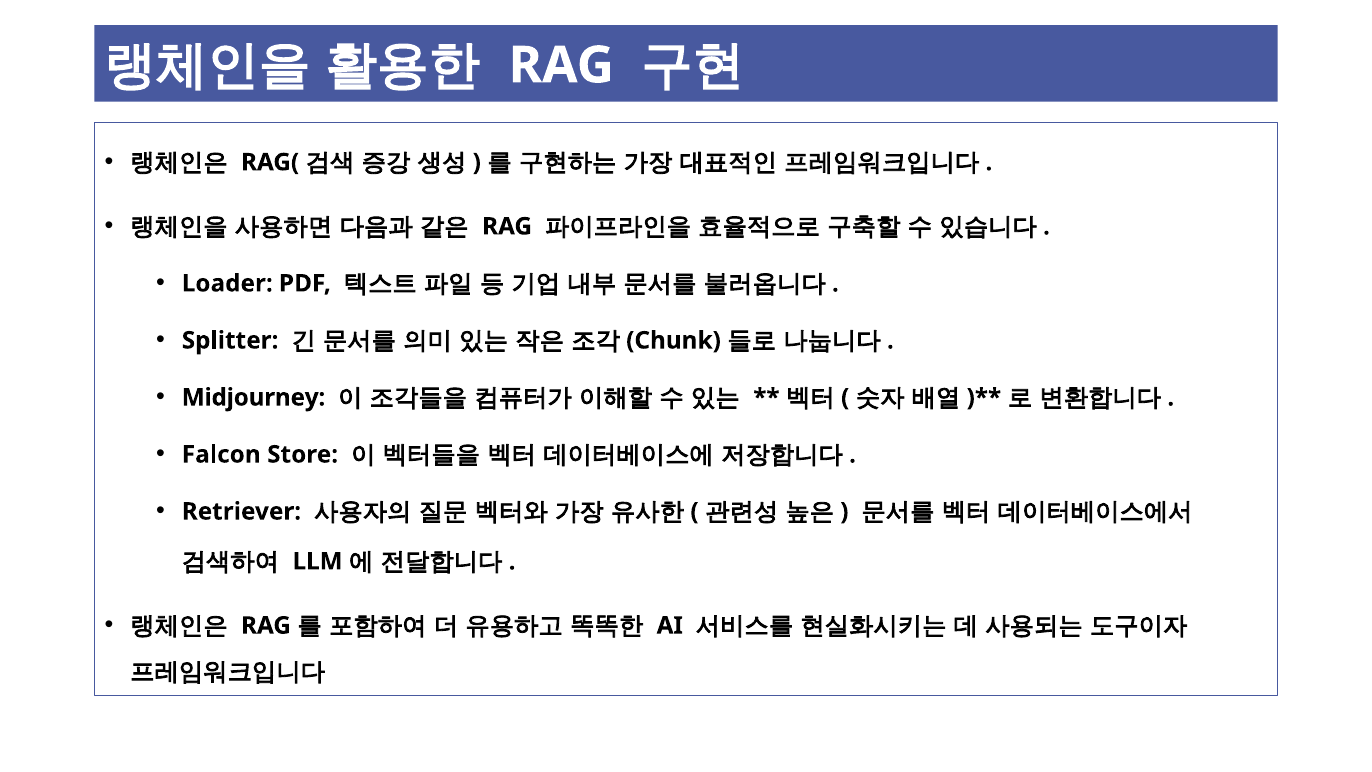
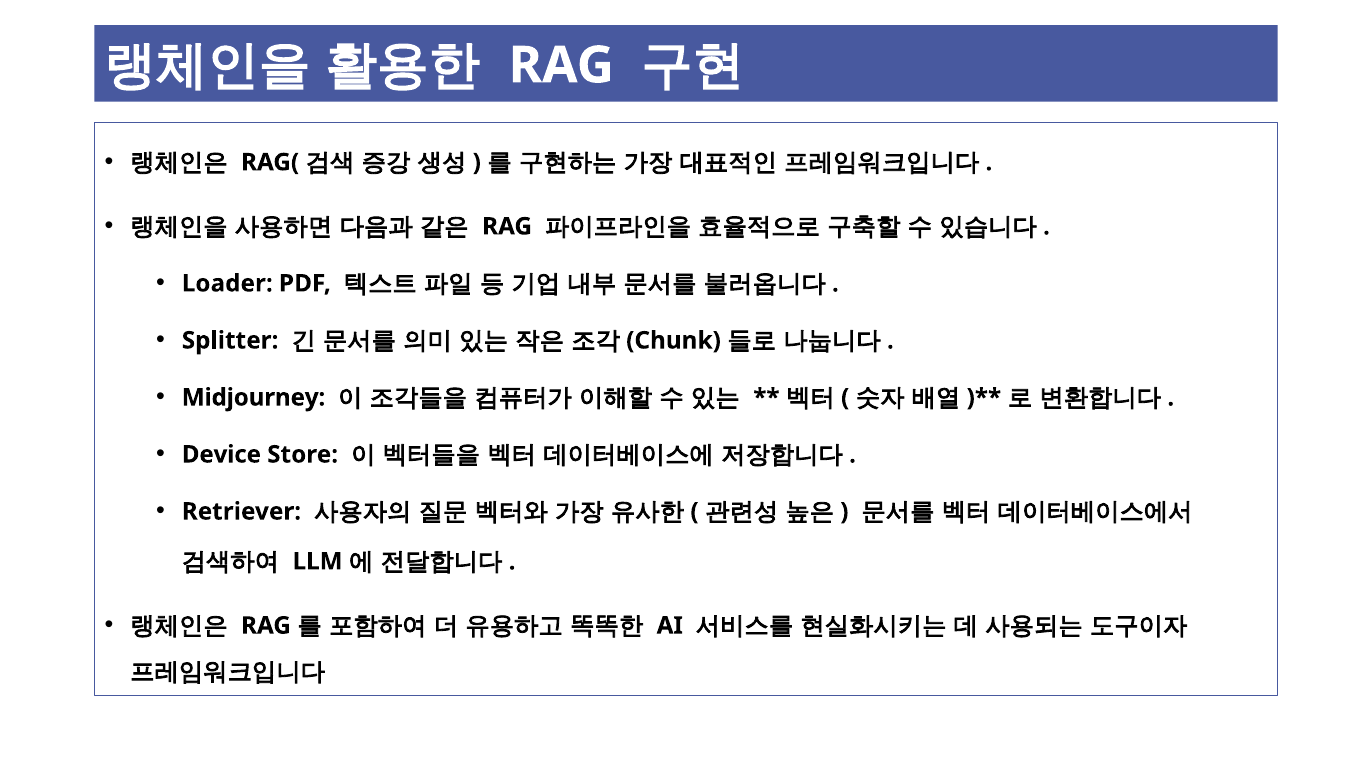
Falcon: Falcon -> Device
